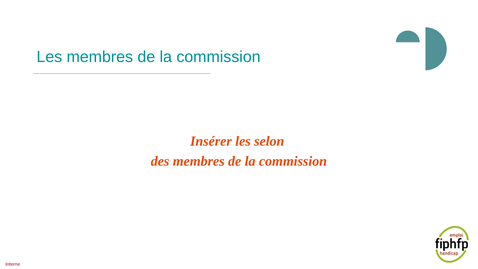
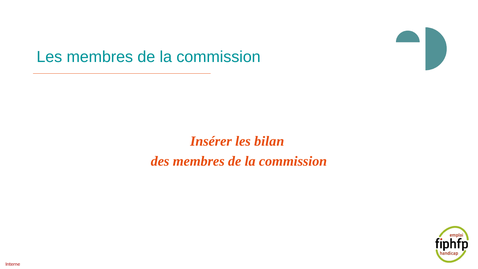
selon: selon -> bilan
